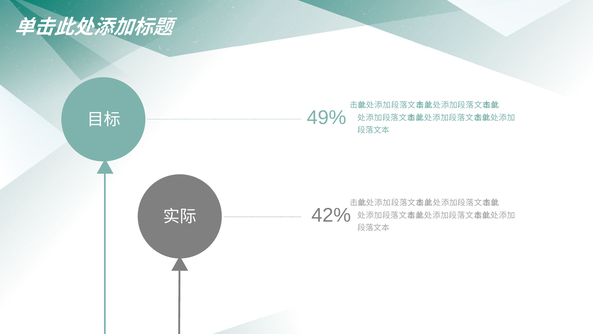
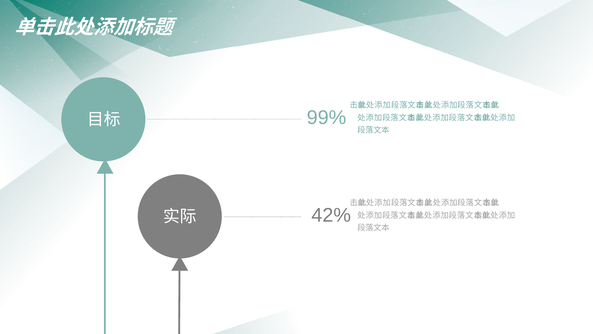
49%: 49% -> 99%
